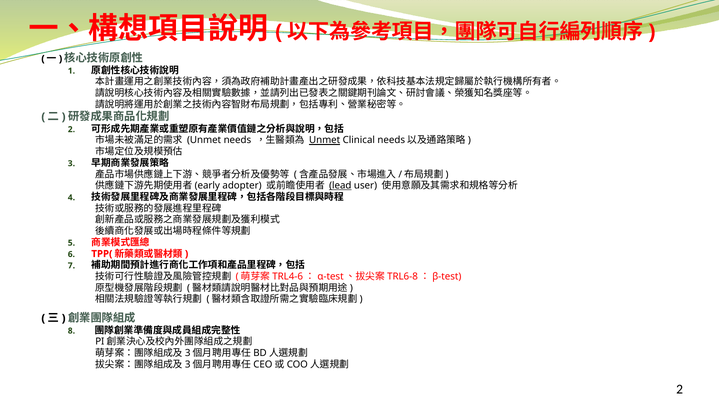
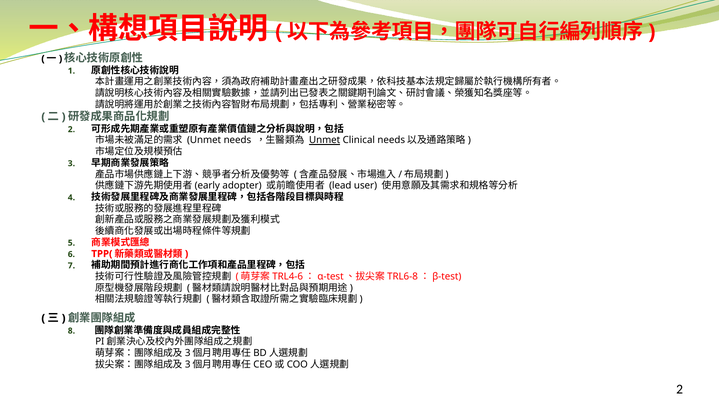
lead underline: present -> none
